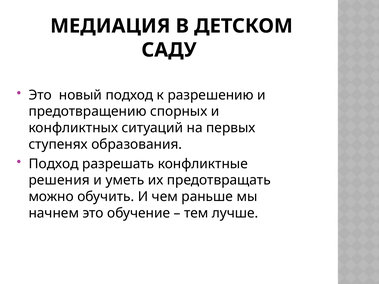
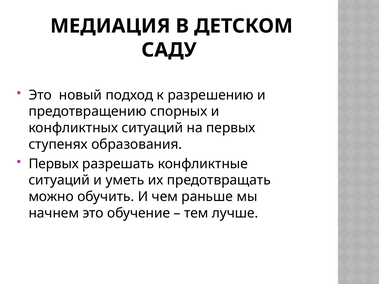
Подход at (54, 164): Подход -> Первых
решения at (59, 180): решения -> ситуаций
